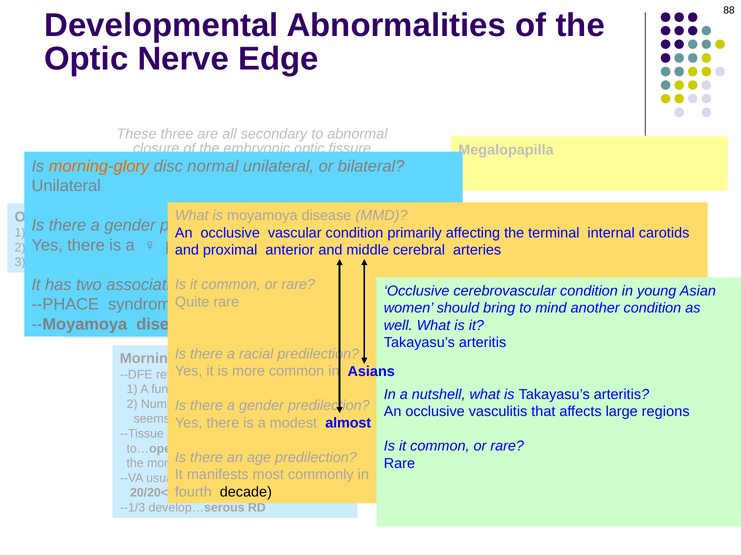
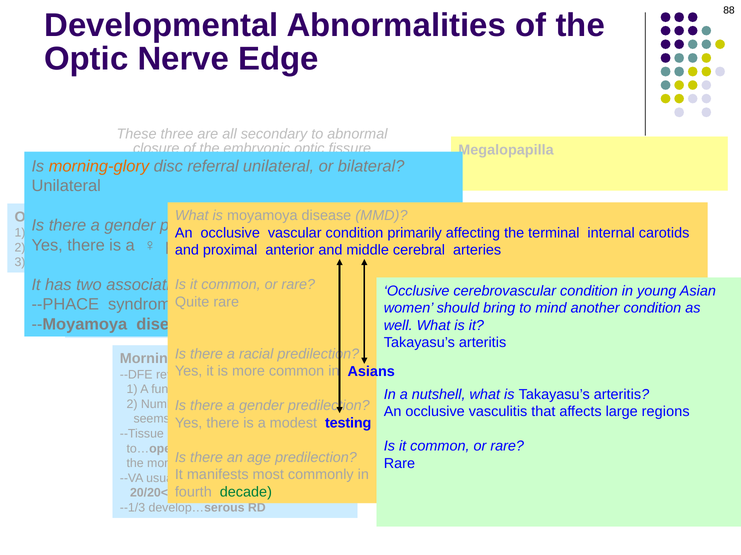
normal: normal -> referral
modest almost: almost -> testing
decade colour: black -> green
